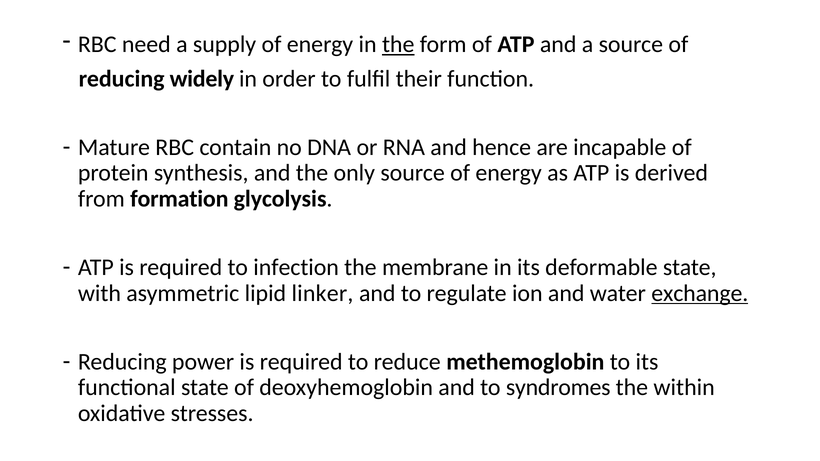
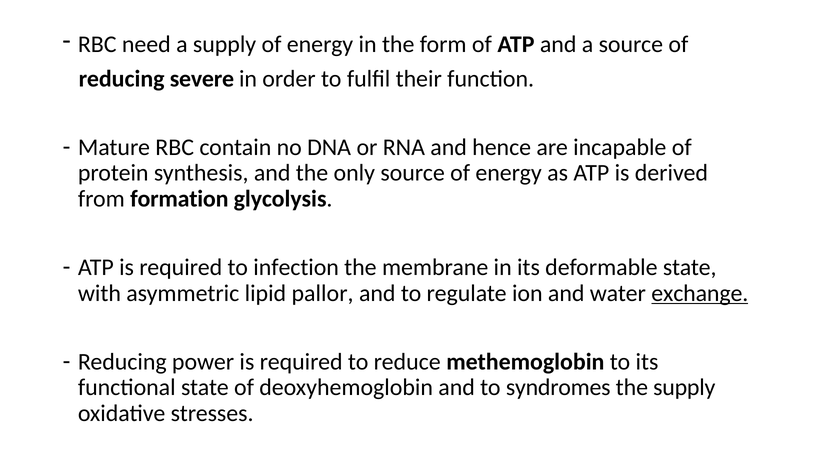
the at (398, 44) underline: present -> none
widely: widely -> severe
linker: linker -> pallor
the within: within -> supply
